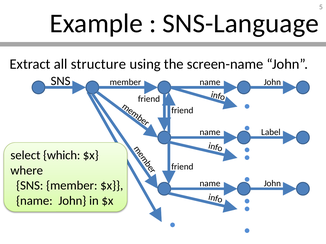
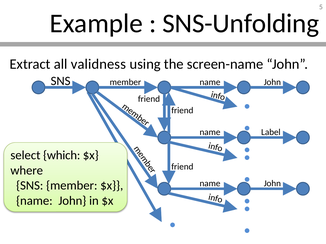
SNS-Language: SNS-Language -> SNS-Unfolding
structure: structure -> validness
